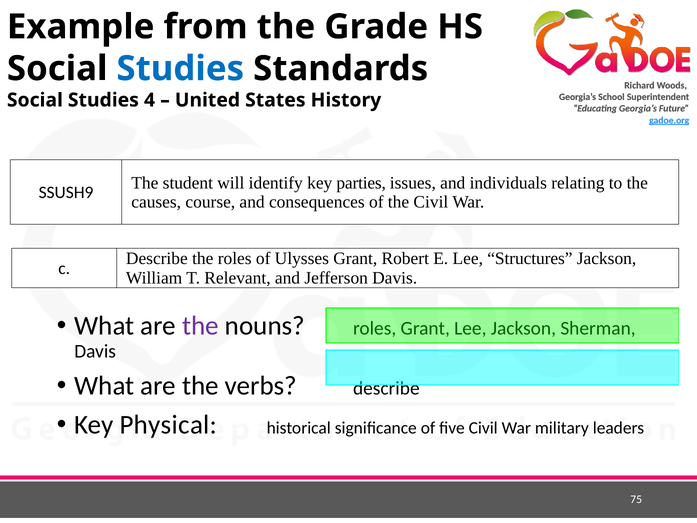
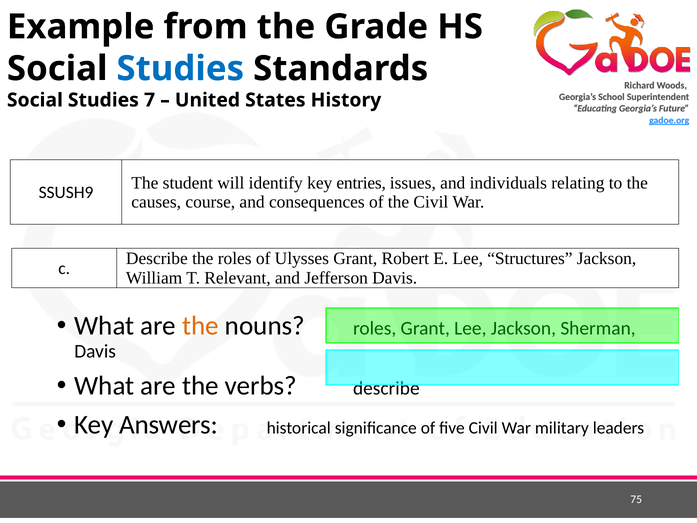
4: 4 -> 7
parties: parties -> entries
the at (200, 326) colour: purple -> orange
Physical: Physical -> Answers
